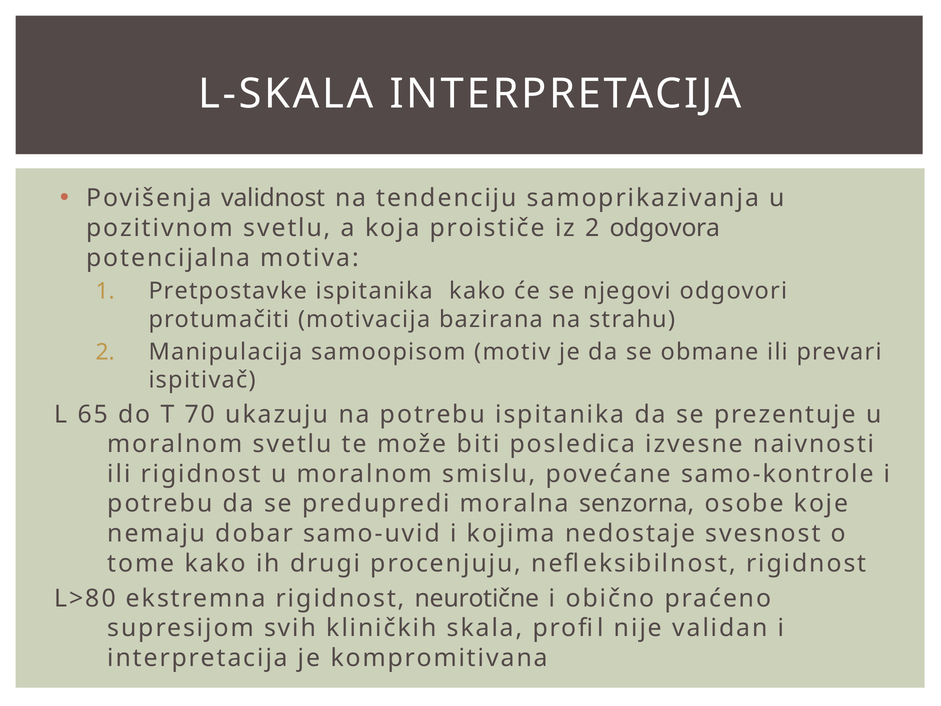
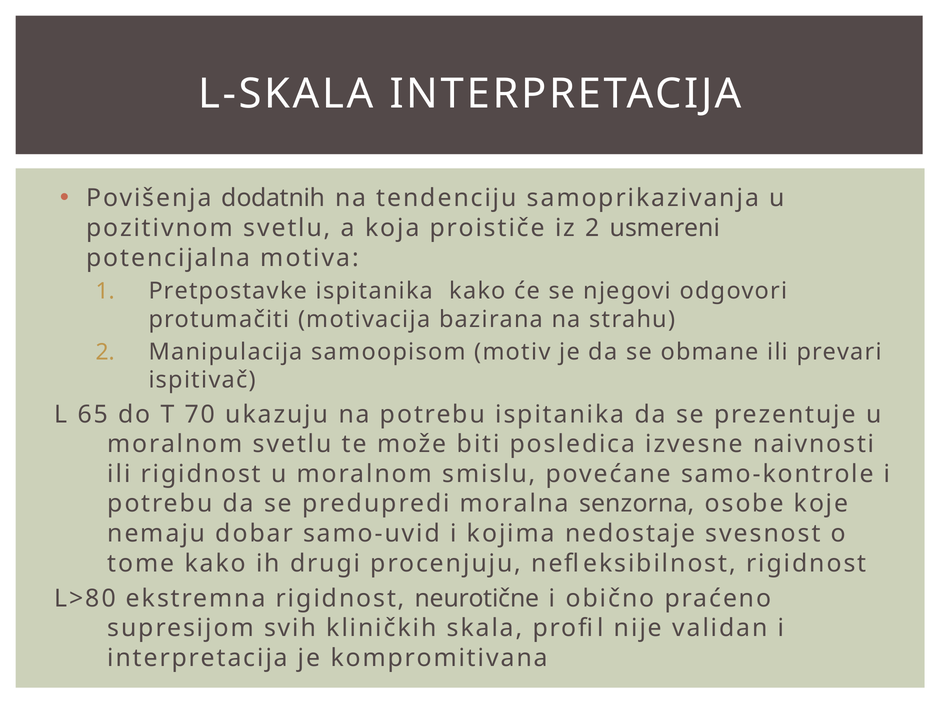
validnost: validnost -> dodatnih
odgovora: odgovora -> usmereni
